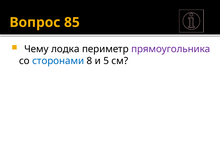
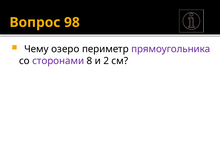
85: 85 -> 98
лодка: лодка -> озеро
сторонами colour: blue -> purple
5: 5 -> 2
